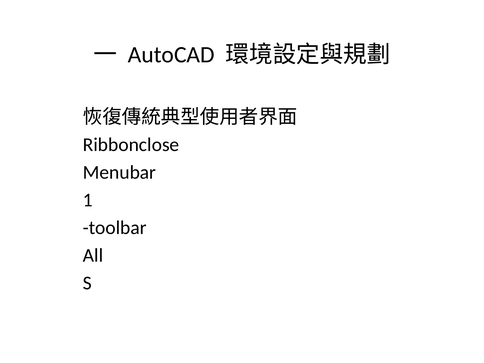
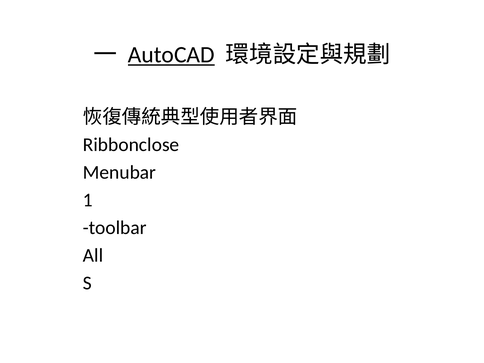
AutoCAD underline: none -> present
